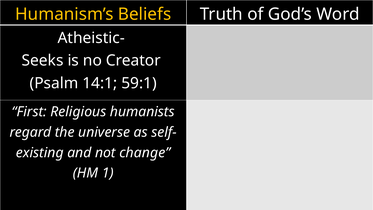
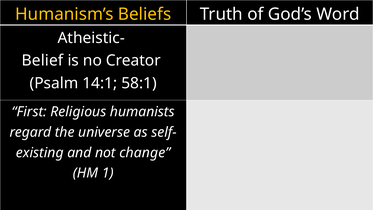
Seeks: Seeks -> Belief
59:1: 59:1 -> 58:1
